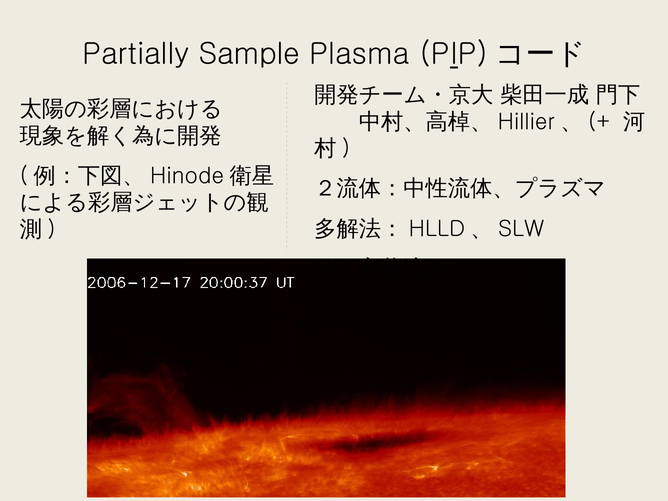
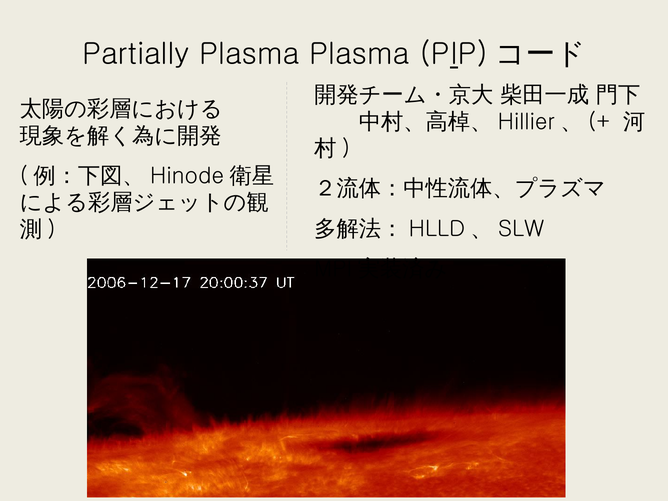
Partially Sample: Sample -> Plasma
